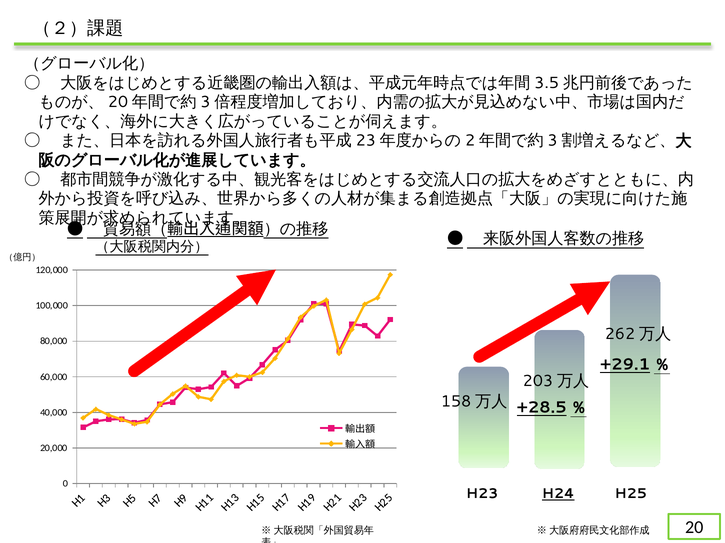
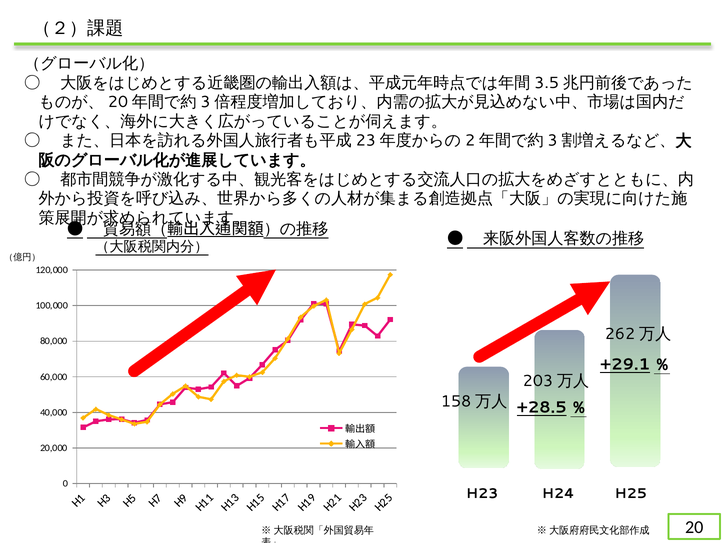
H24 underline: present -> none
